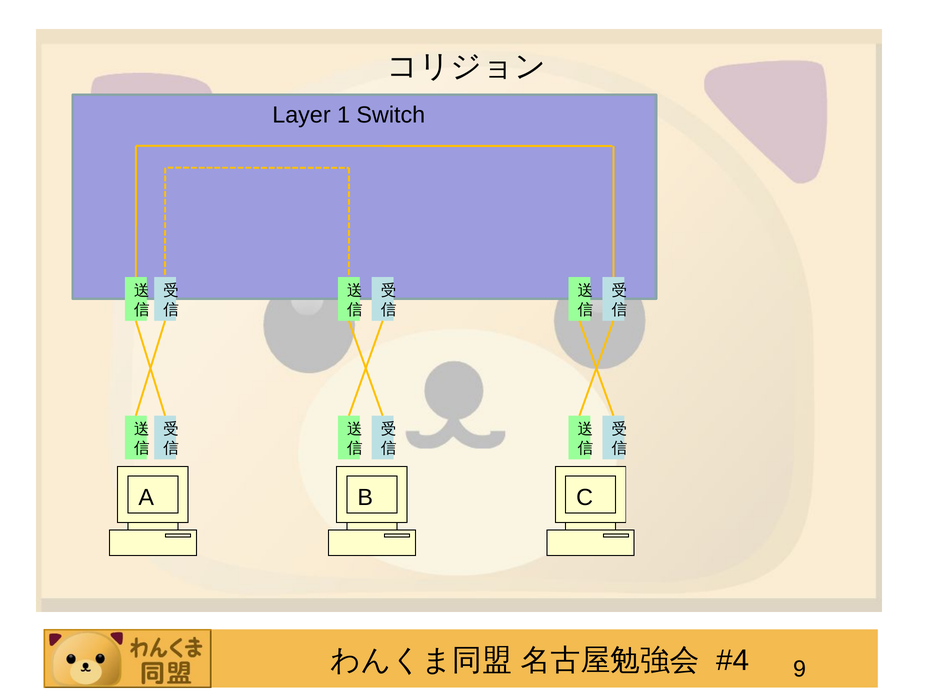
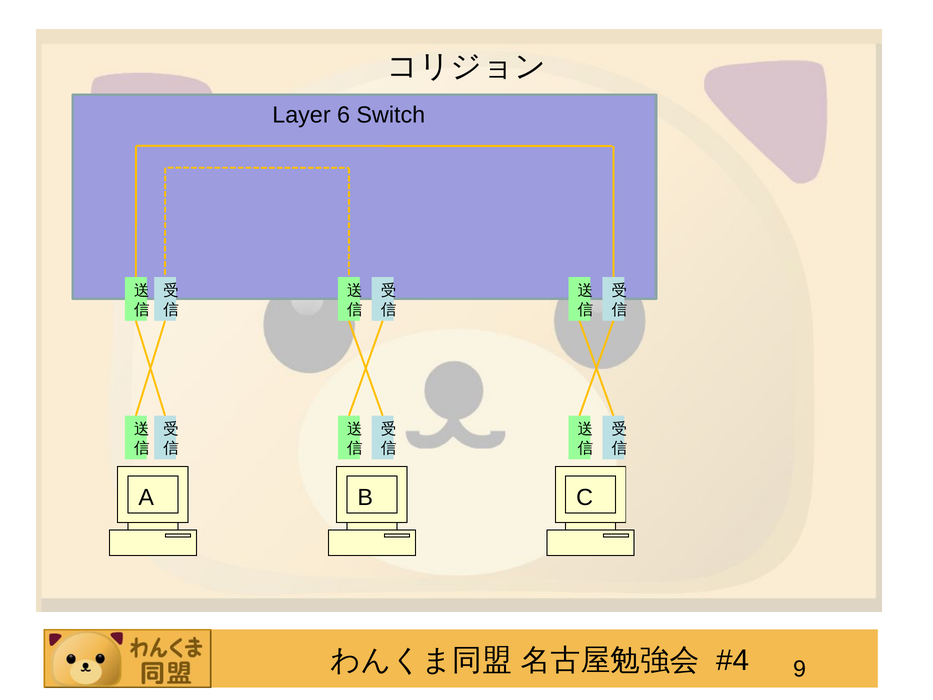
1: 1 -> 6
